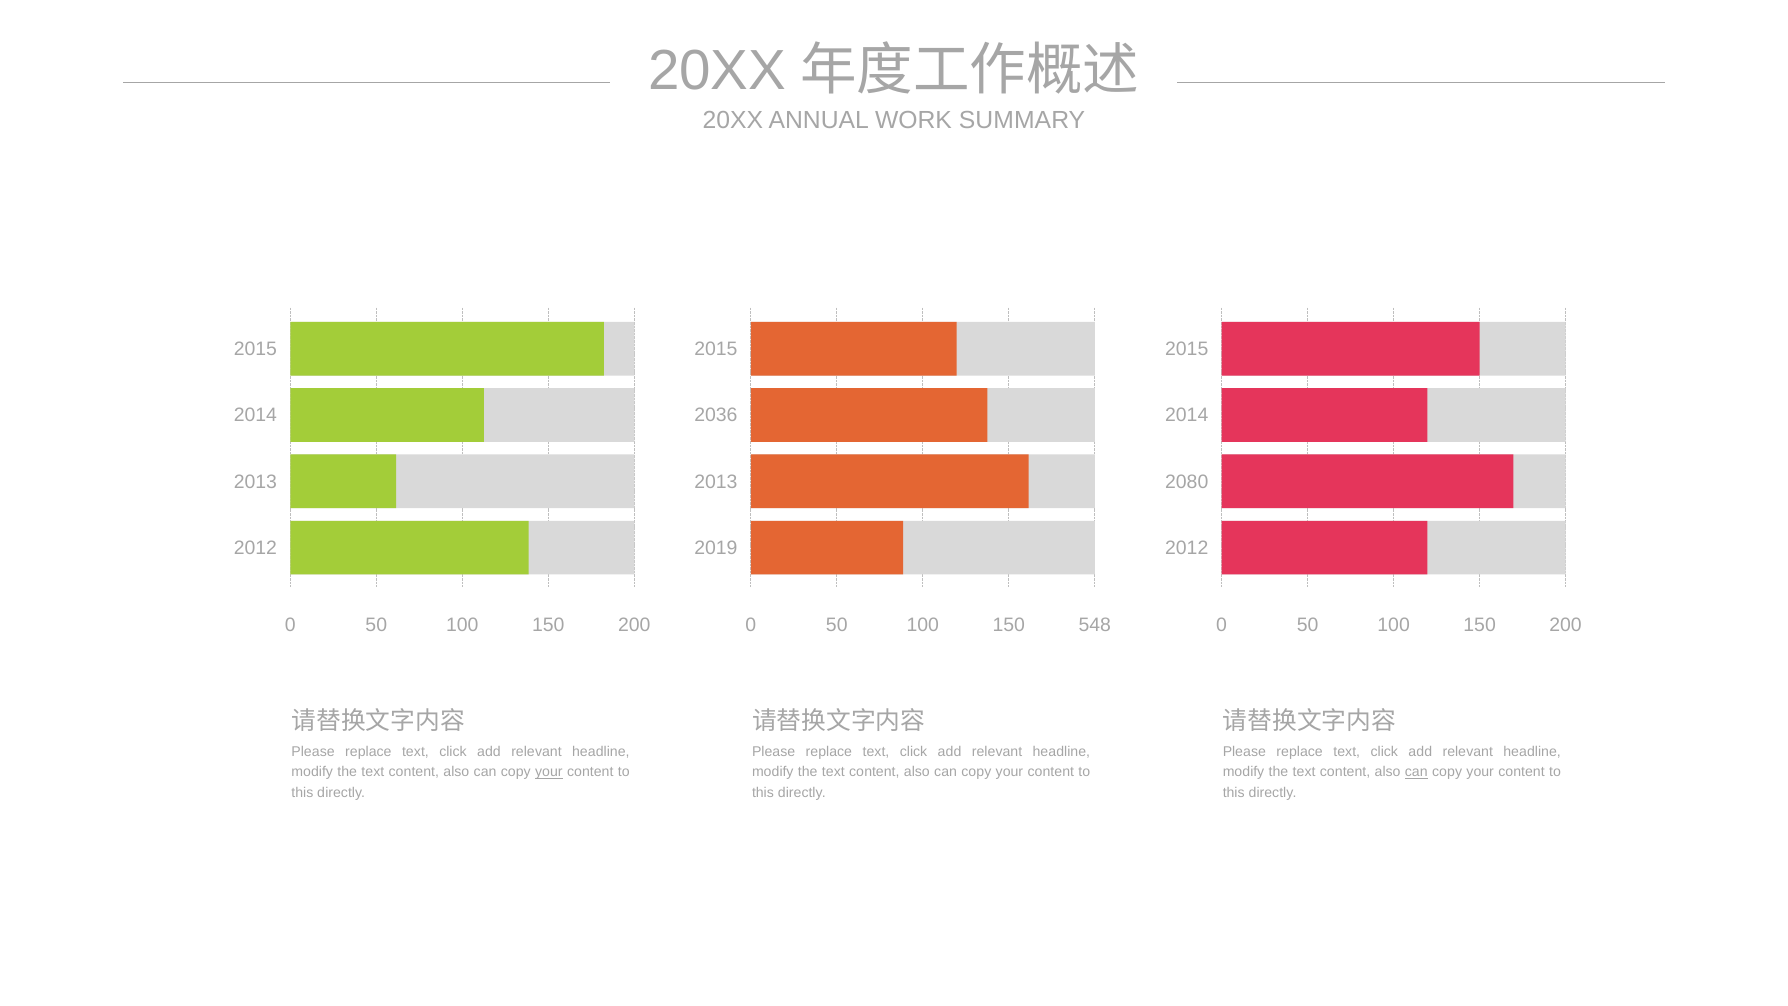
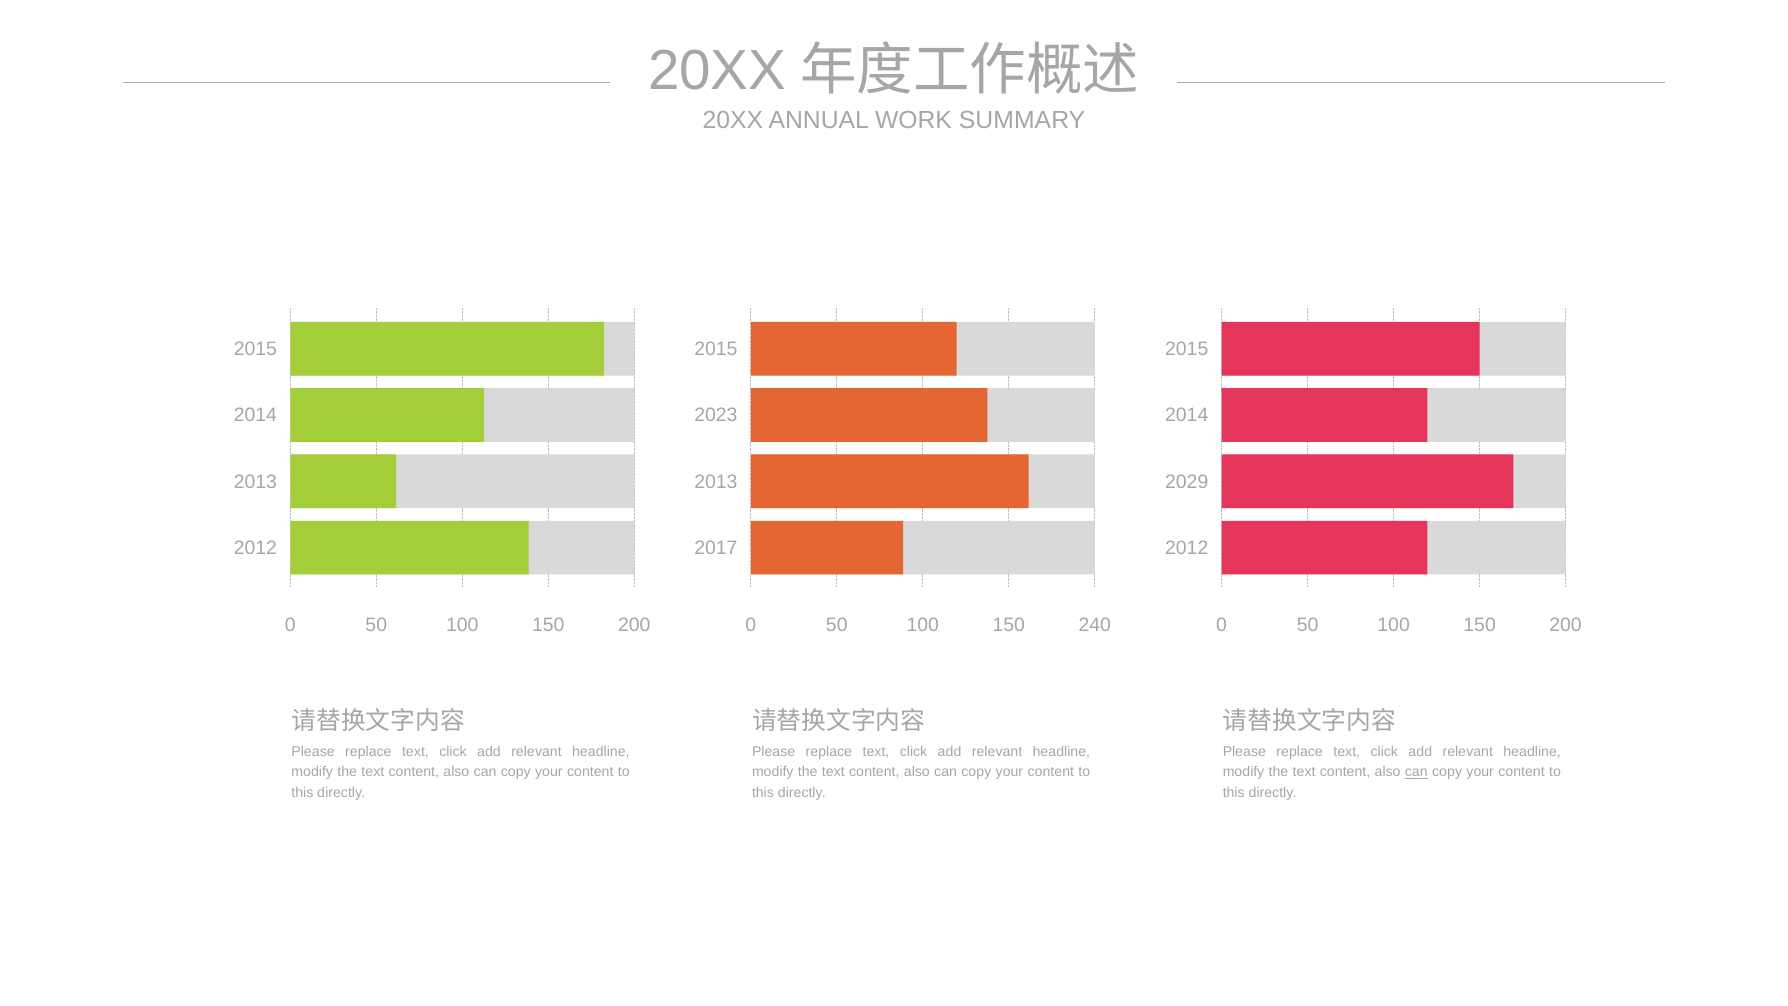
2036: 2036 -> 2023
2080: 2080 -> 2029
2019: 2019 -> 2017
548: 548 -> 240
your at (549, 772) underline: present -> none
